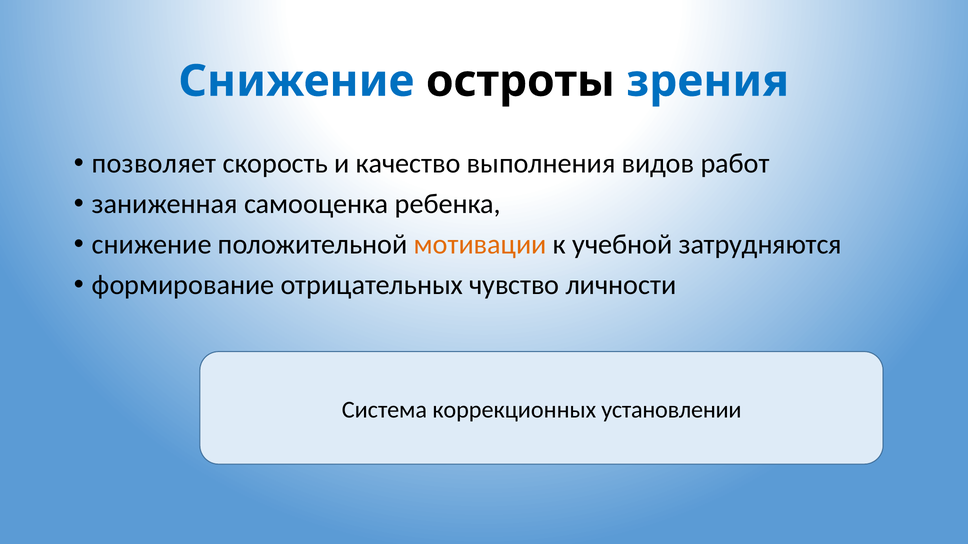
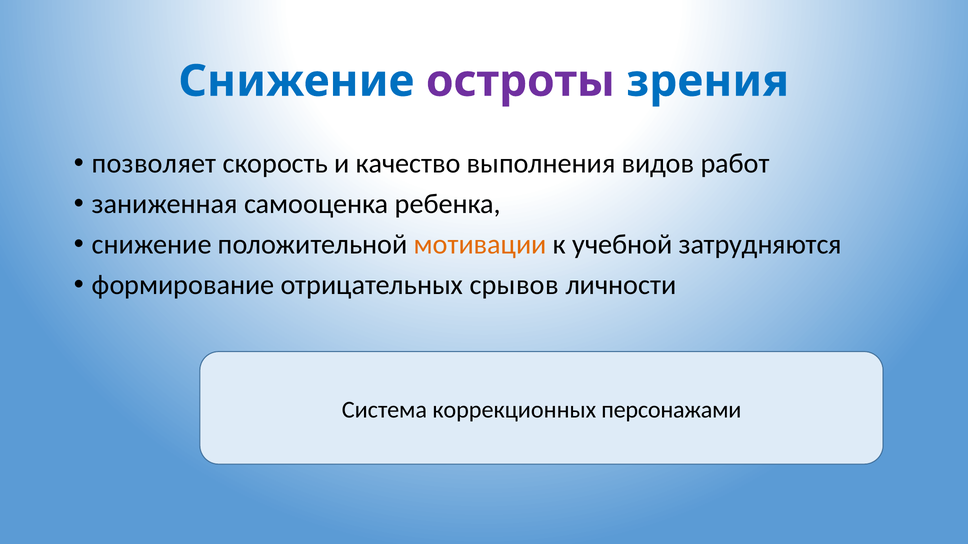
остроты colour: black -> purple
чувство: чувство -> срывов
установлении: установлении -> персонажами
